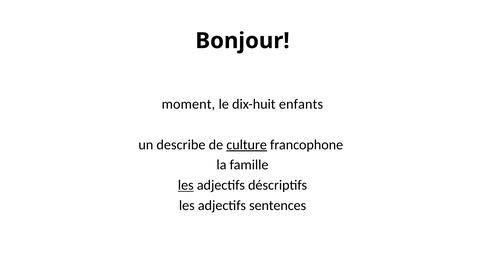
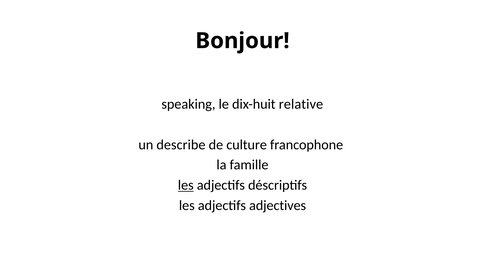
moment: moment -> speaking
enfants: enfants -> relative
culture underline: present -> none
sentences: sentences -> adjectives
